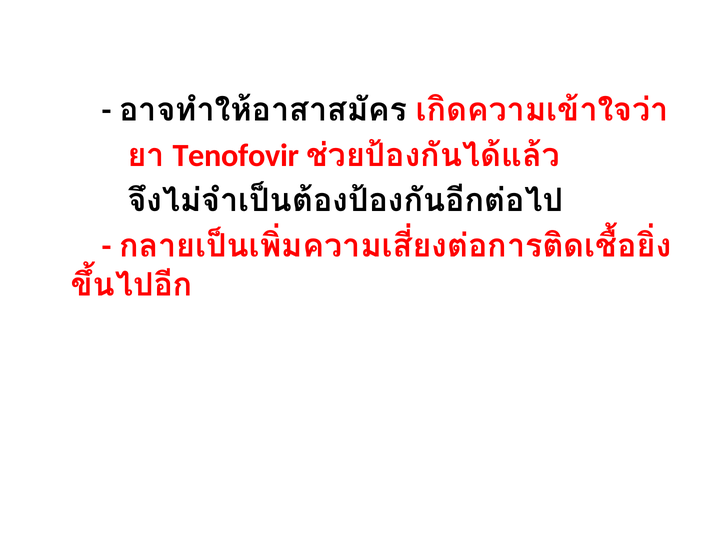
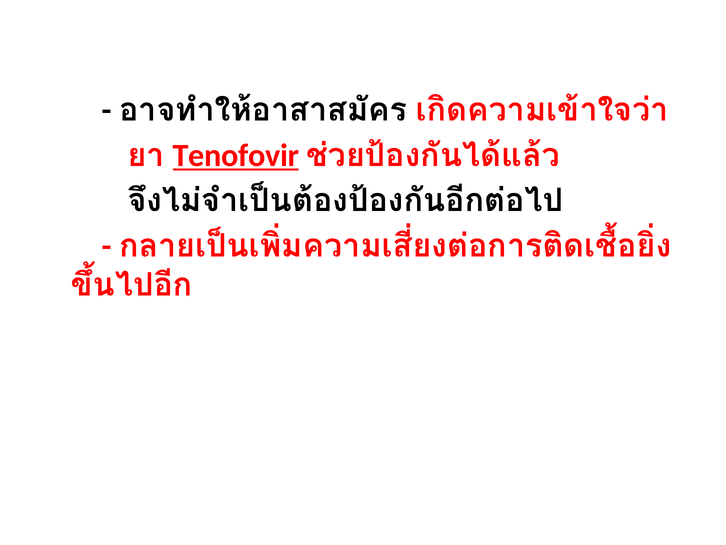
Tenofovir underline: none -> present
